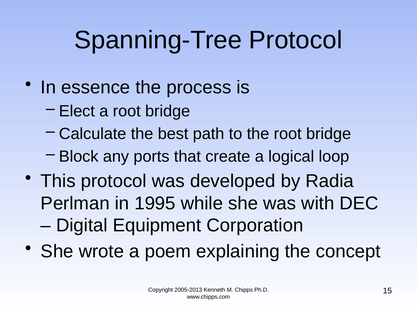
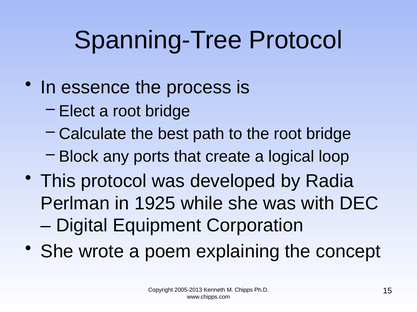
1995: 1995 -> 1925
